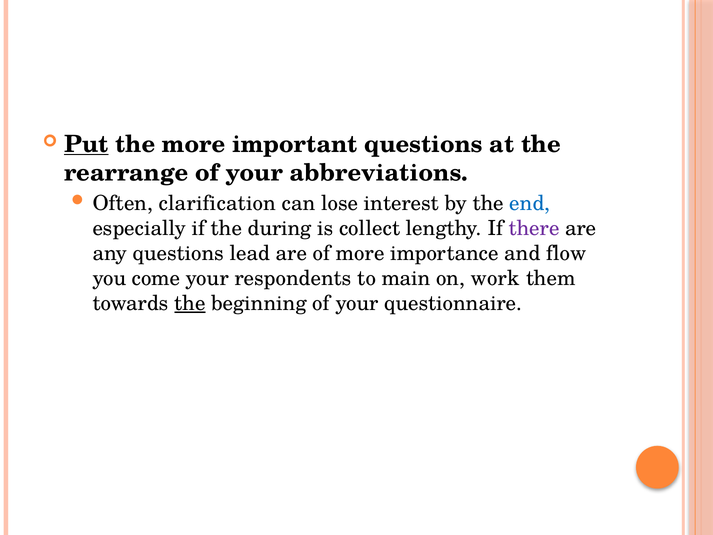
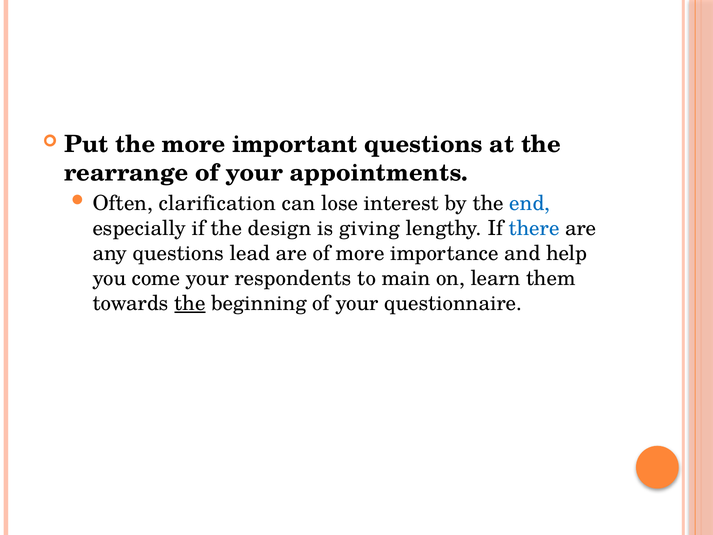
Put underline: present -> none
abbreviations: abbreviations -> appointments
during: during -> design
collect: collect -> giving
there colour: purple -> blue
flow: flow -> help
work: work -> learn
